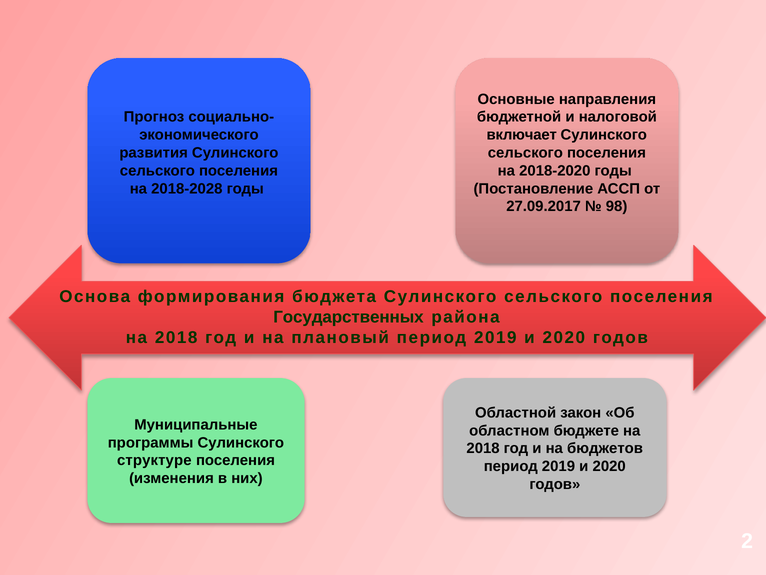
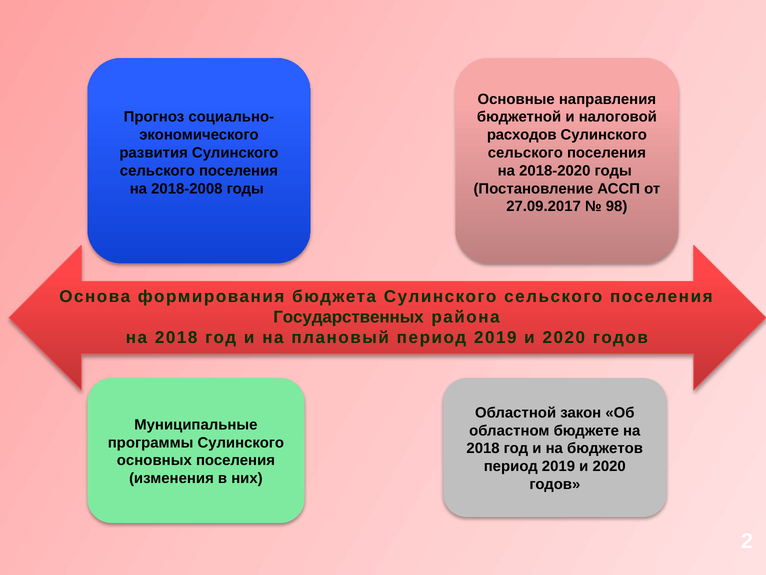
включает: включает -> расходов
2018-2028: 2018-2028 -> 2018-2008
структуре: структуре -> основных
